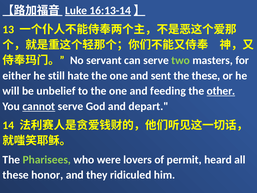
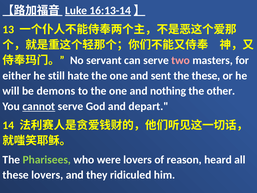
two colour: light green -> pink
unbelief: unbelief -> demons
feeding: feeding -> nothing
other underline: present -> none
permit: permit -> reason
these honor: honor -> lovers
